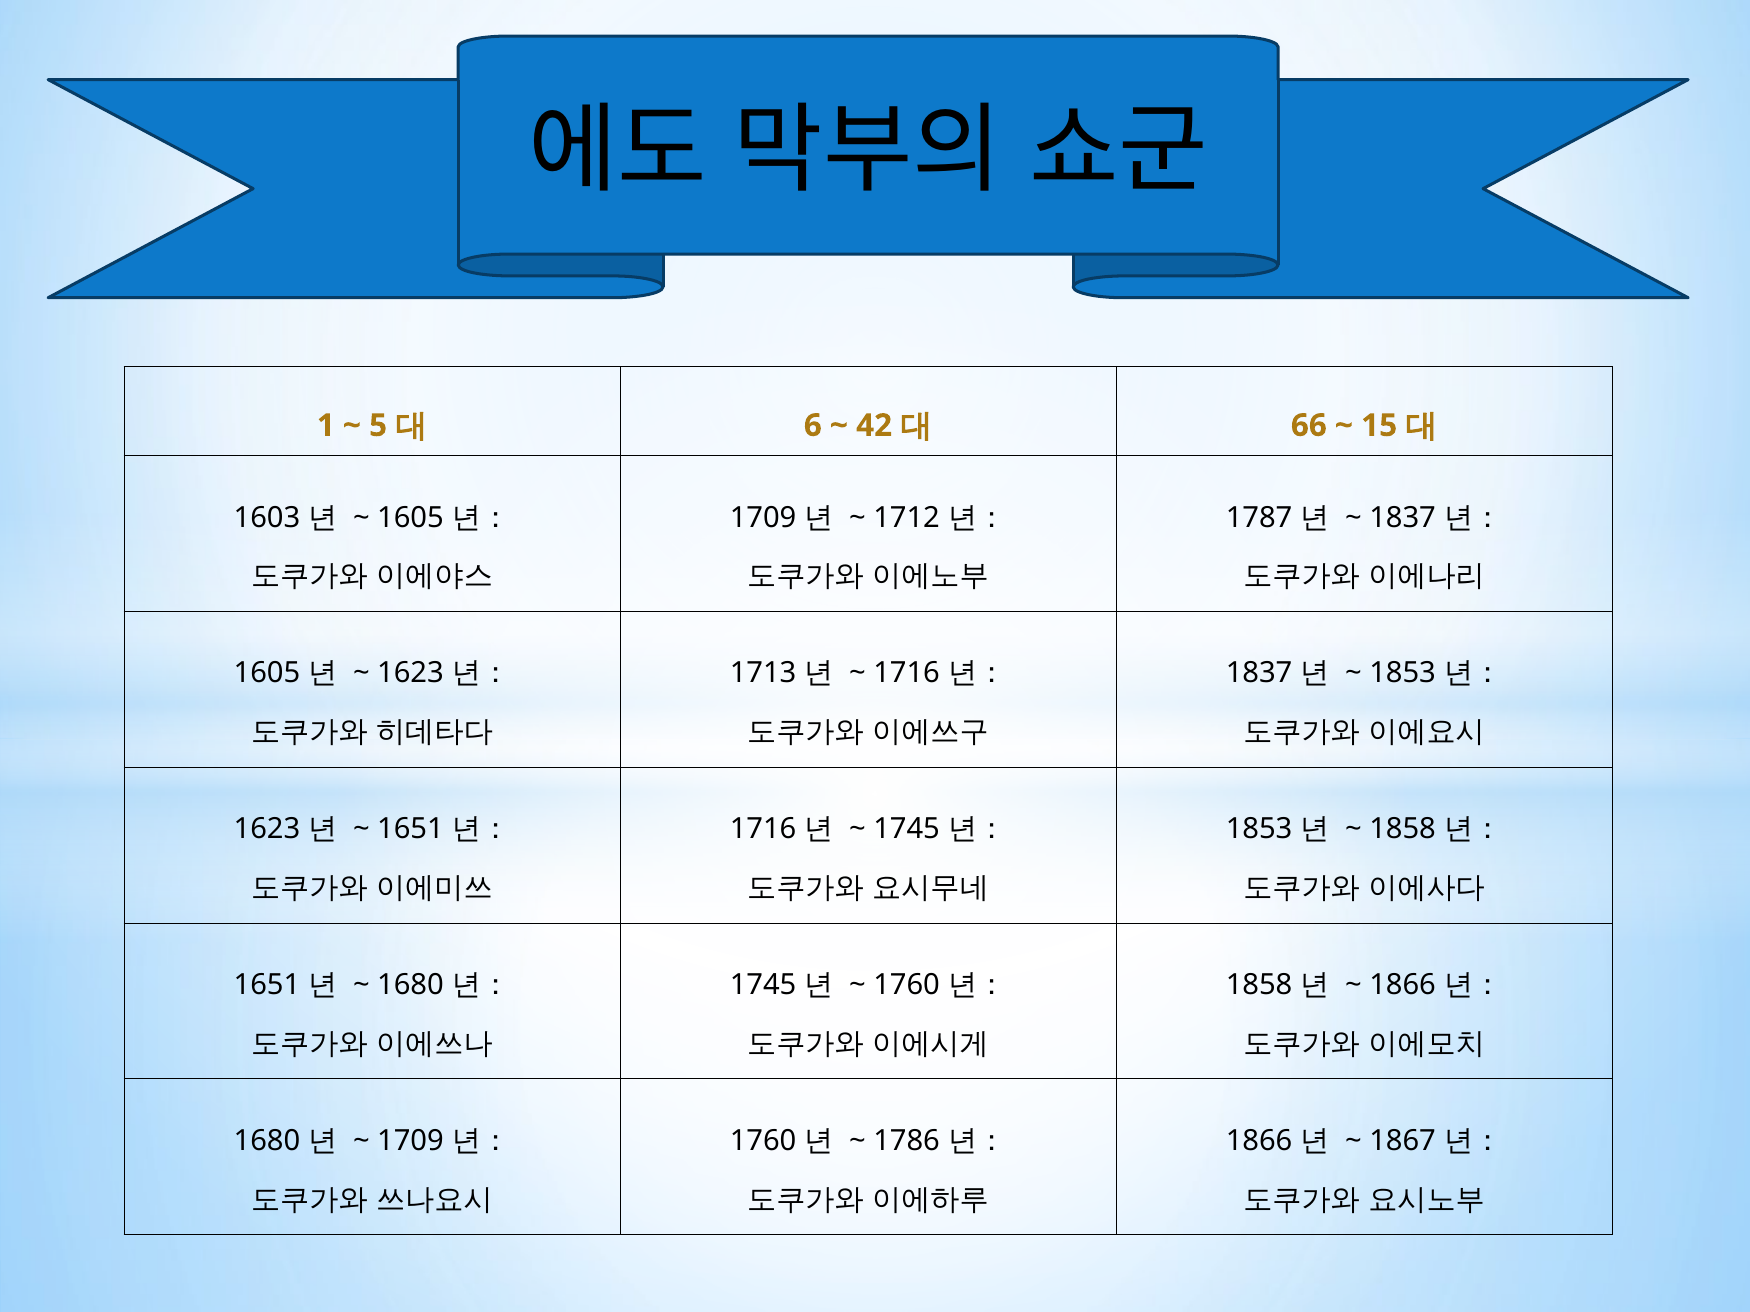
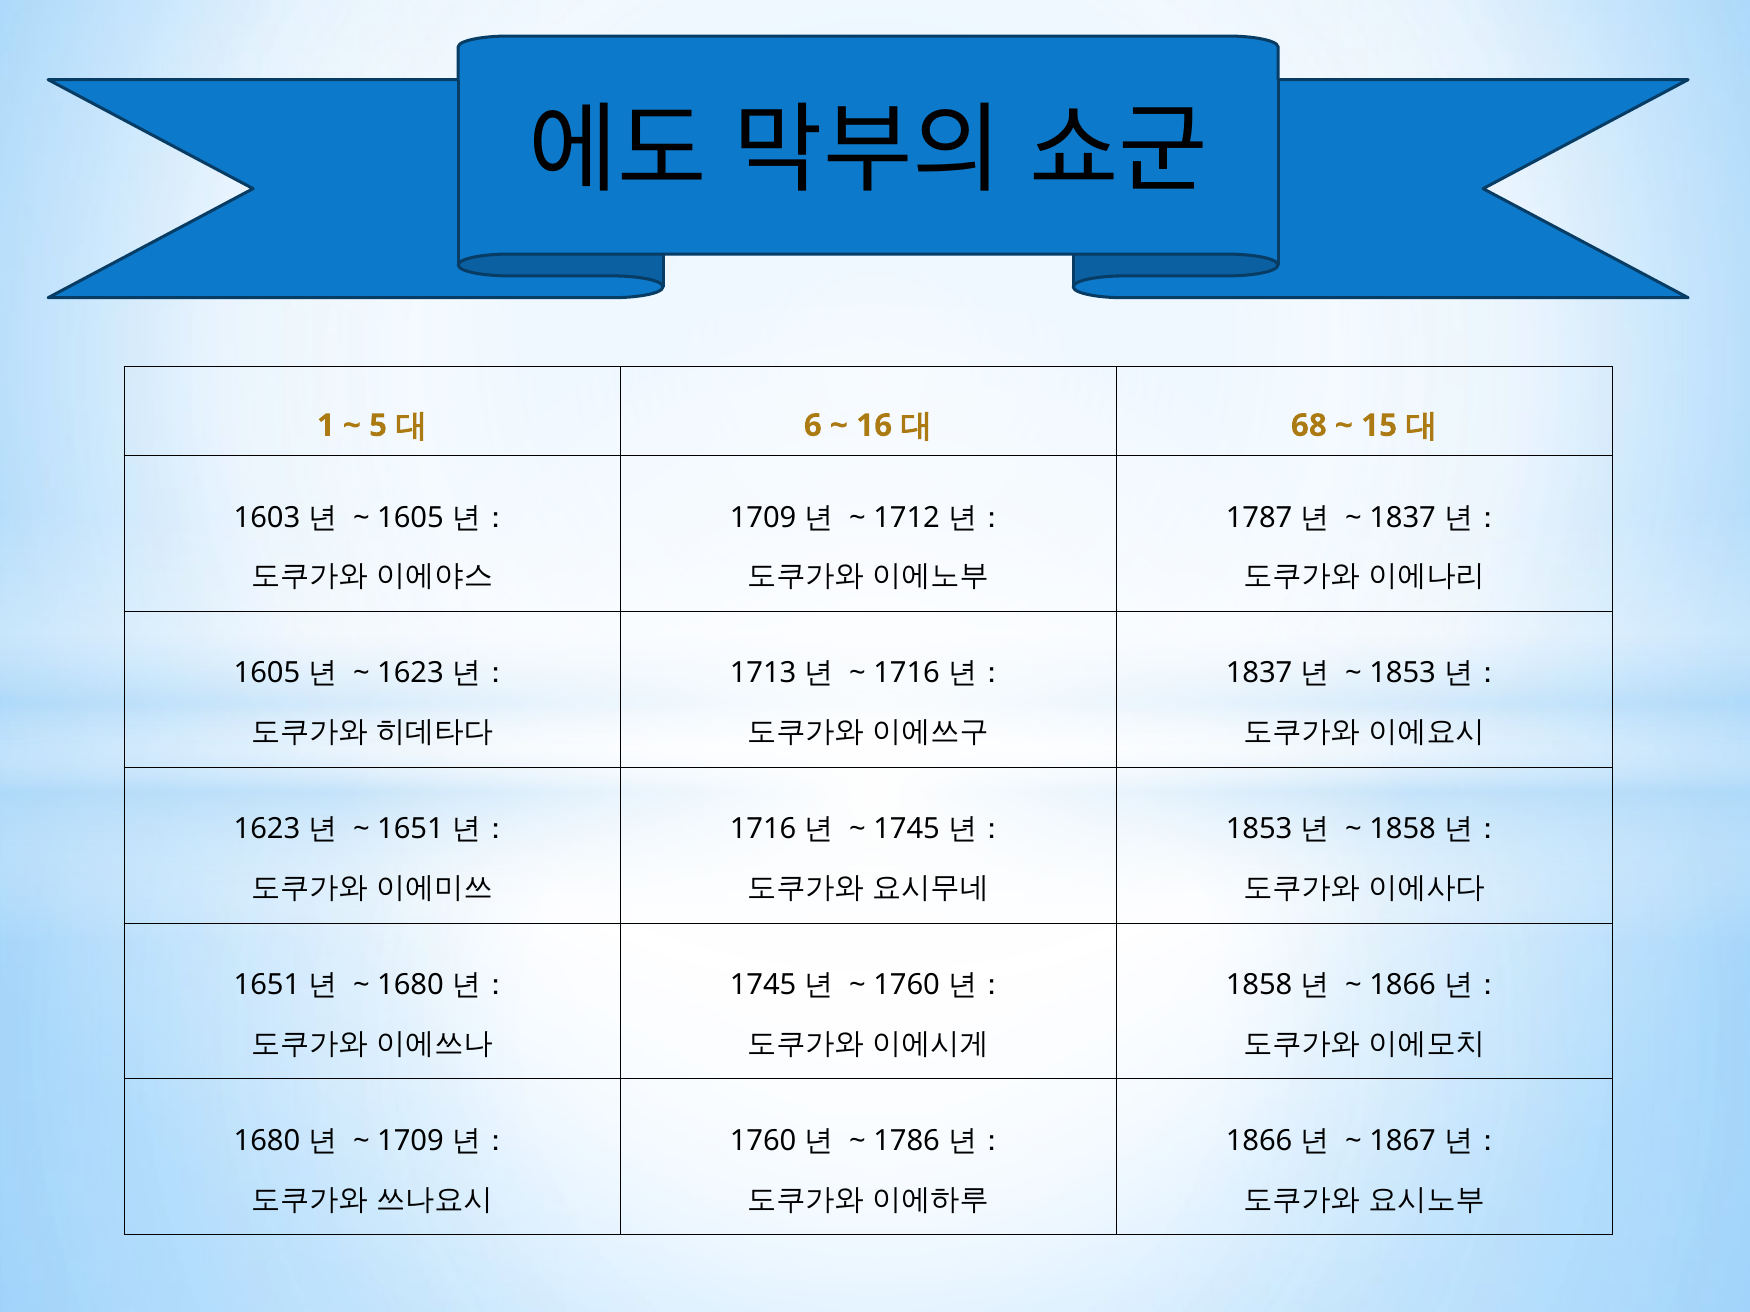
42: 42 -> 16
66: 66 -> 68
